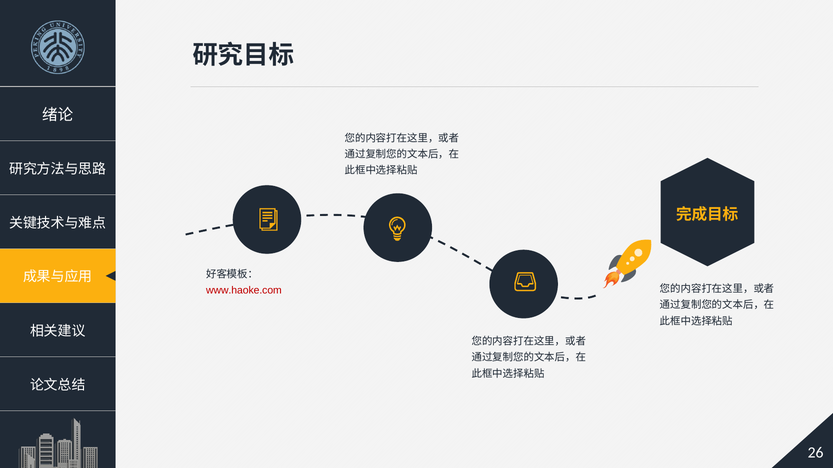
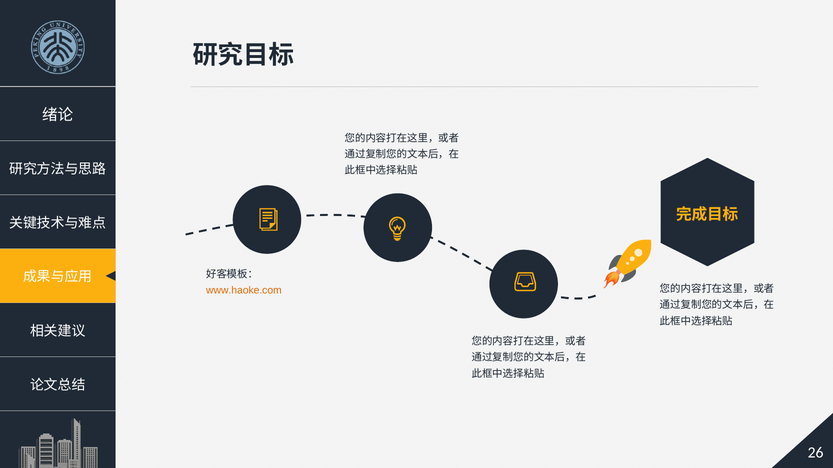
www.haoke.com colour: red -> orange
